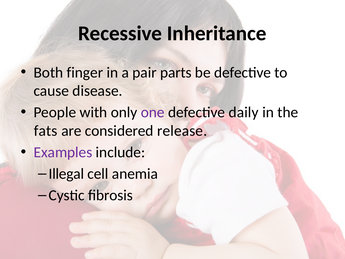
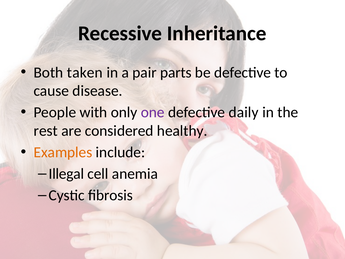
finger: finger -> taken
fats: fats -> rest
release: release -> healthy
Examples colour: purple -> orange
